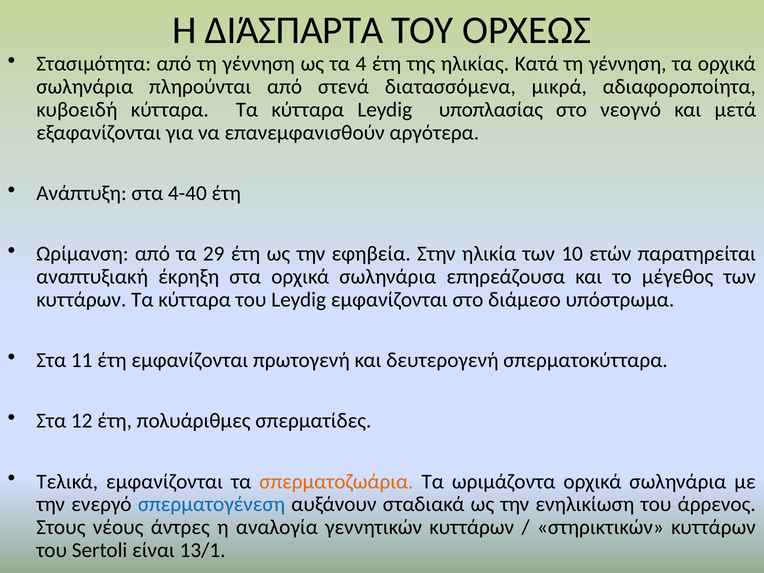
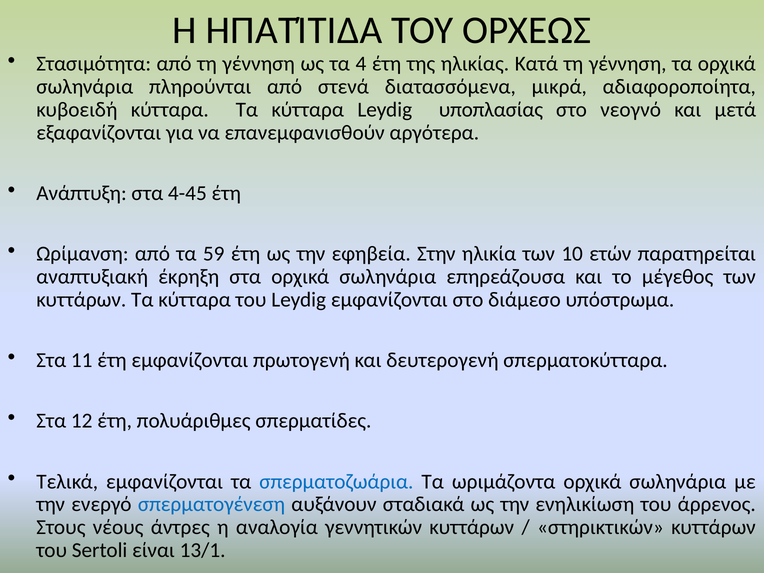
ΔΙΆΣΠΑΡΤΑ: ΔΙΆΣΠΑΡΤΑ -> ΗΠΑΤΊΤΙΔΑ
4-40: 4-40 -> 4-45
29: 29 -> 59
σπερματοζωάρια colour: orange -> blue
